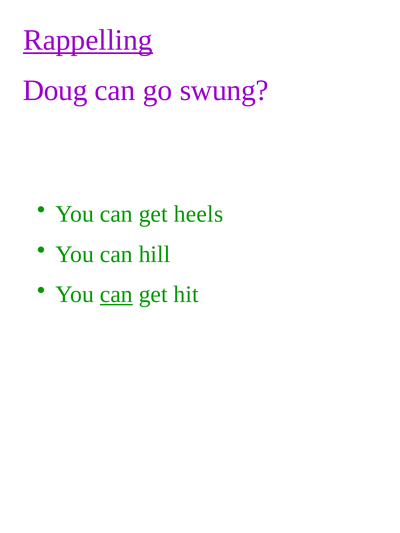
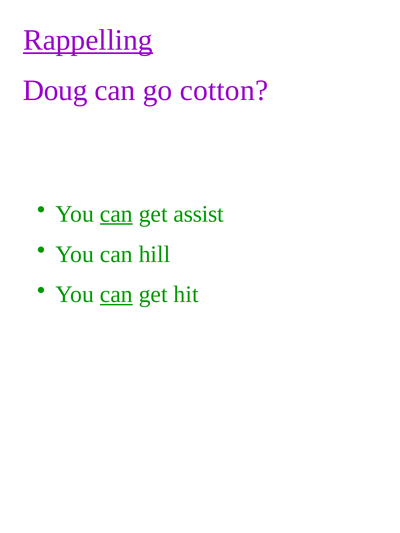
swung: swung -> cotton
can at (116, 214) underline: none -> present
heels: heels -> assist
